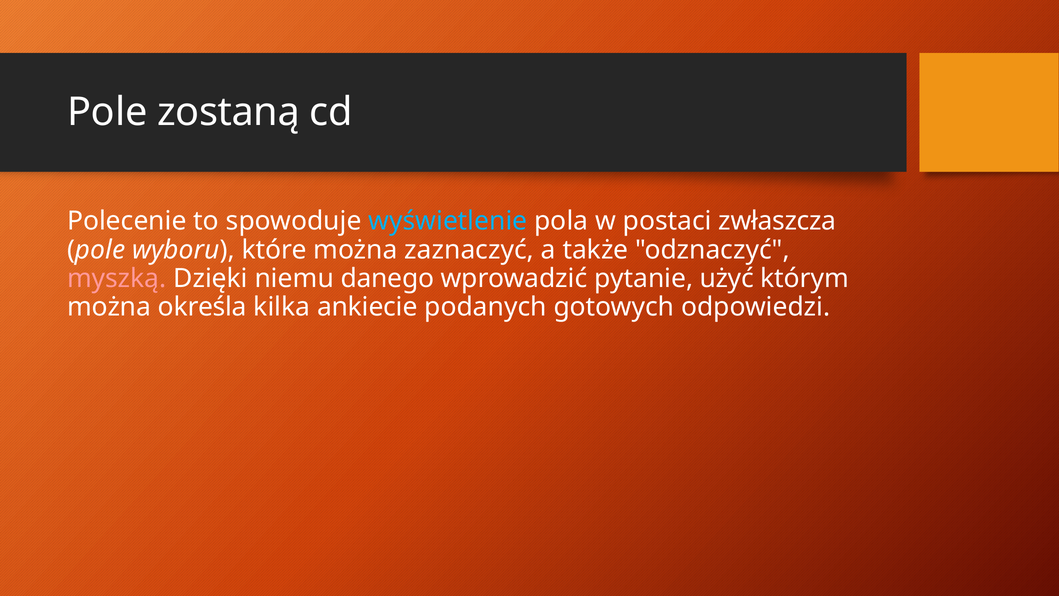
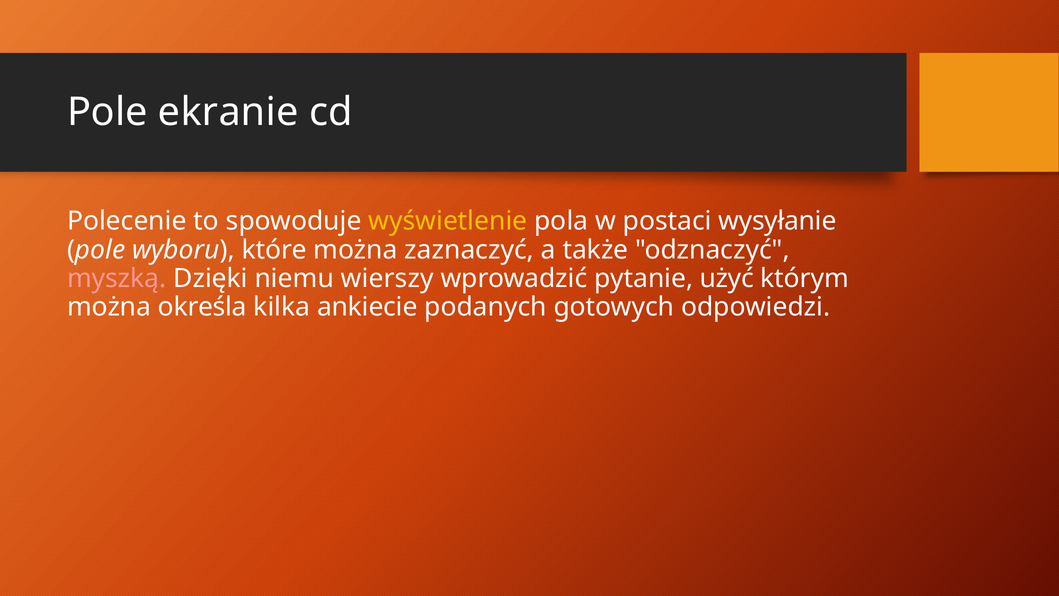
zostaną: zostaną -> ekranie
wyświetlenie colour: light blue -> yellow
zwłaszcza: zwłaszcza -> wysyłanie
danego: danego -> wierszy
